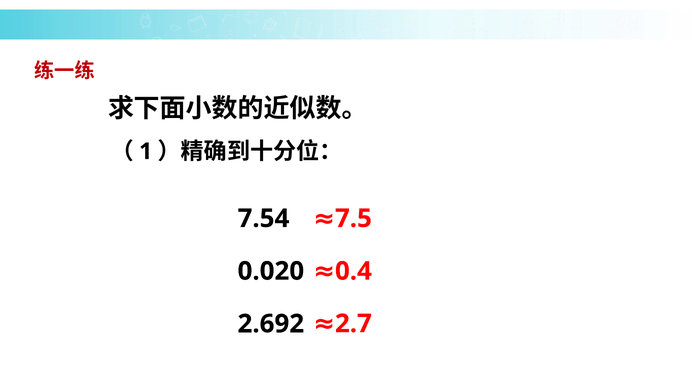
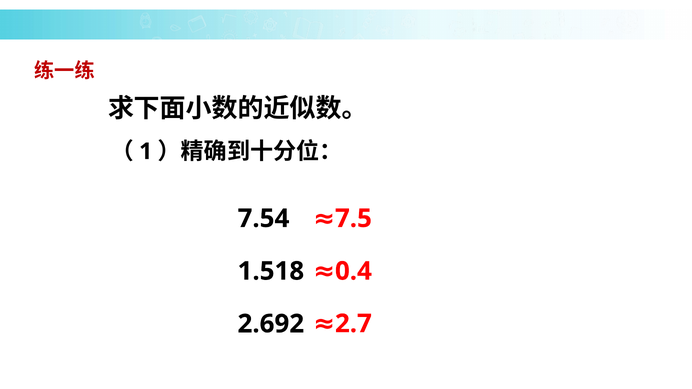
0.020: 0.020 -> 1.518
